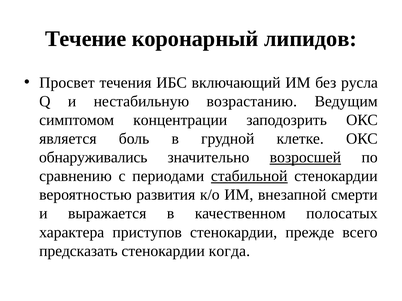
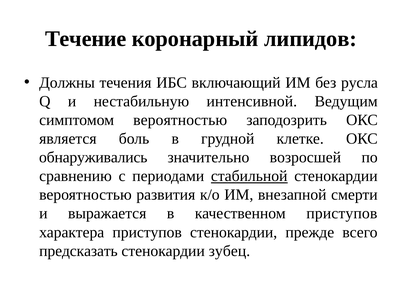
Просвет: Просвет -> Должны
возрастанию: возрастанию -> интенсивной
симптомом концентрации: концентрации -> вероятностью
возросшей underline: present -> none
качественном полосатых: полосатых -> приступов
когда: когда -> зубец
